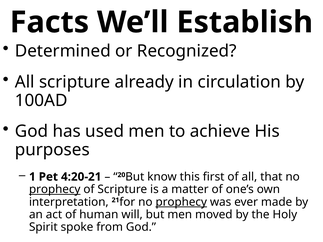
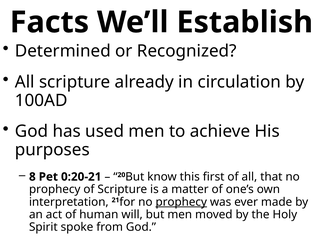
1: 1 -> 8
4:20-21: 4:20-21 -> 0:20-21
prophecy at (55, 190) underline: present -> none
